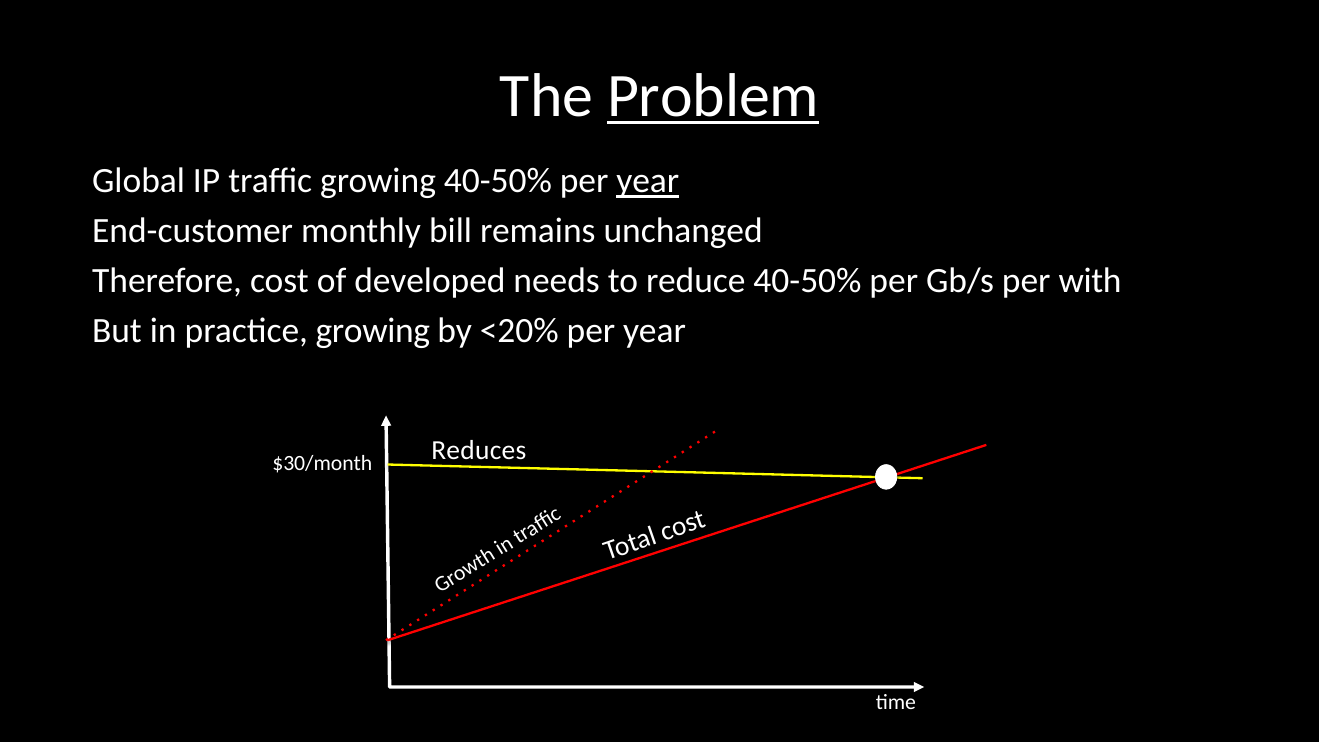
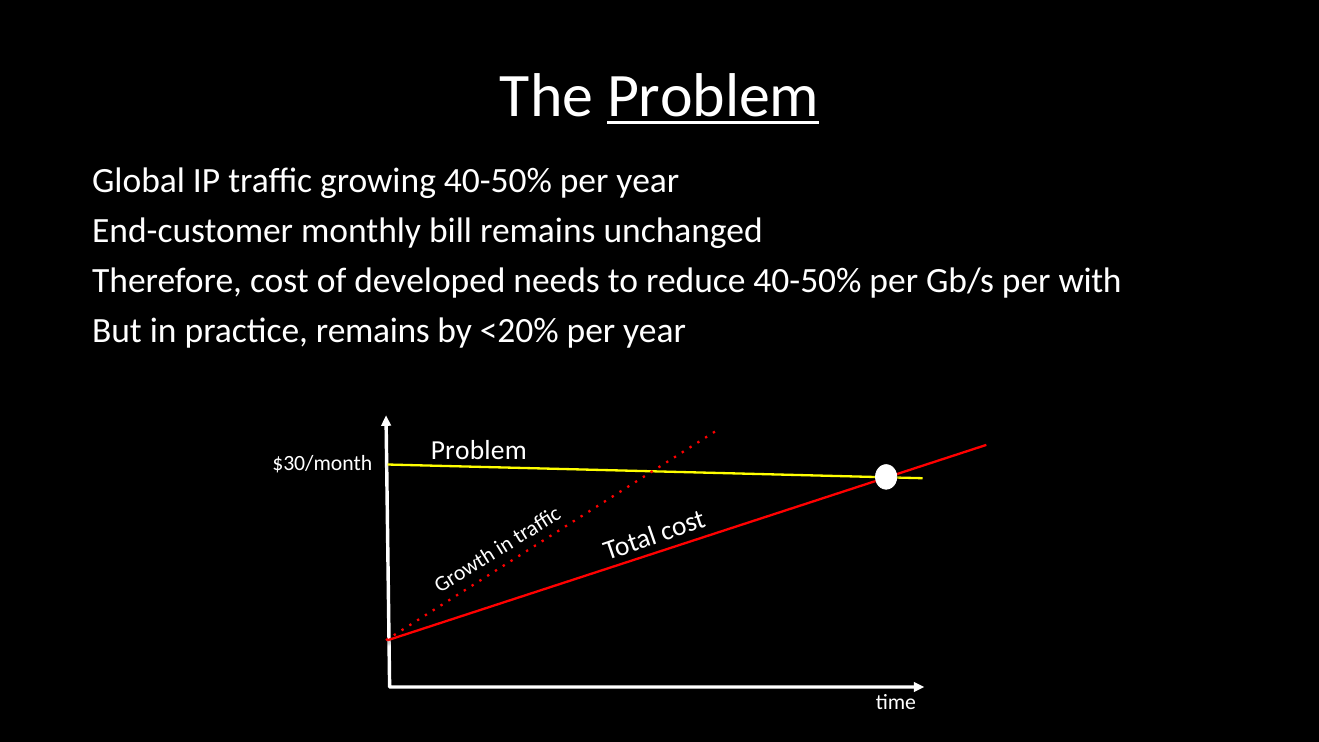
year at (648, 181) underline: present -> none
practice growing: growing -> remains
Reduces at (479, 450): Reduces -> Problem
